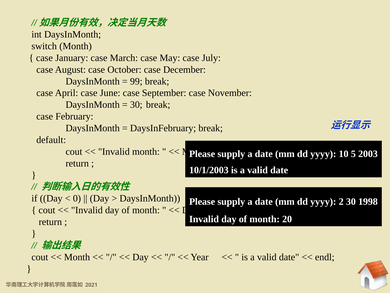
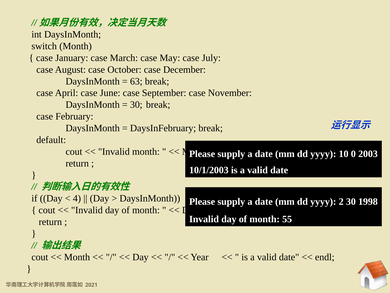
99: 99 -> 63
5: 5 -> 0
0: 0 -> 4
20: 20 -> 55
